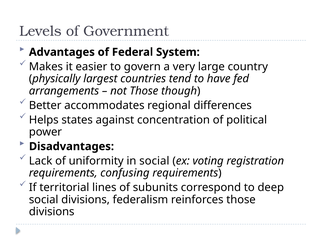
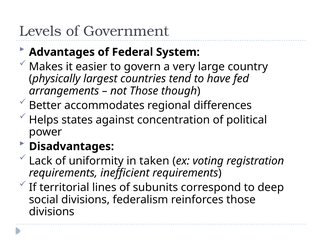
in social: social -> taken
confusing: confusing -> inefficient
